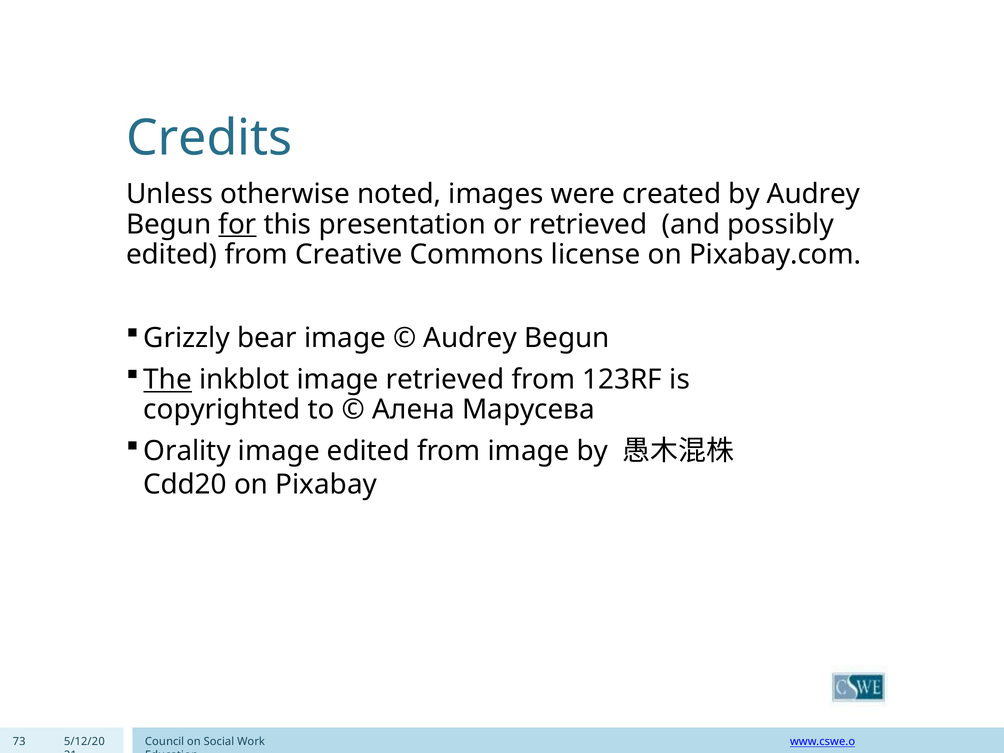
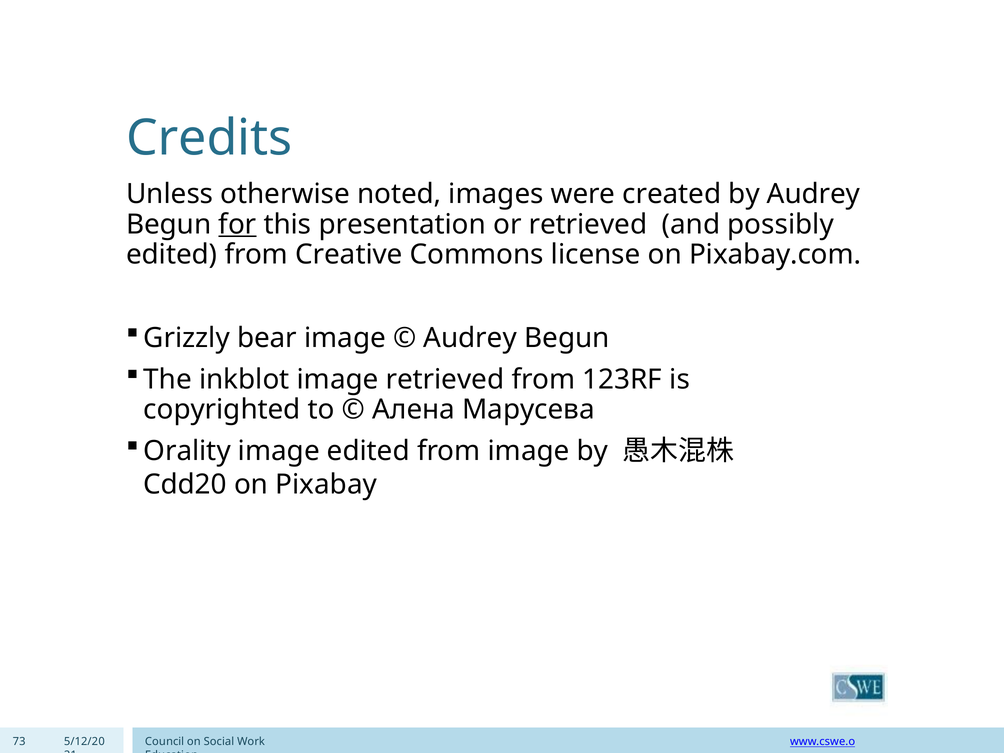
The underline: present -> none
